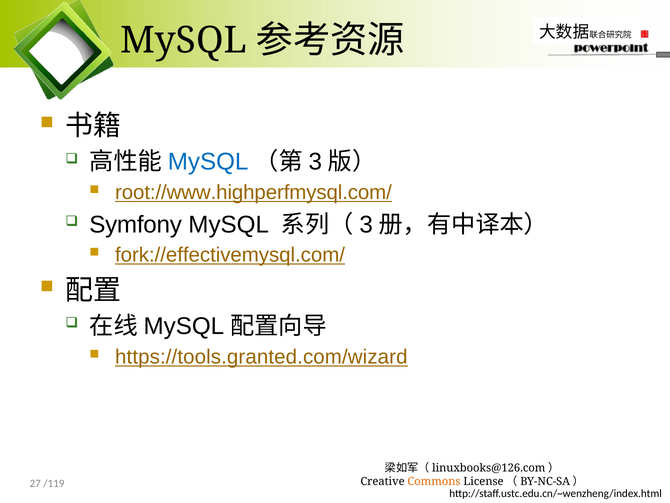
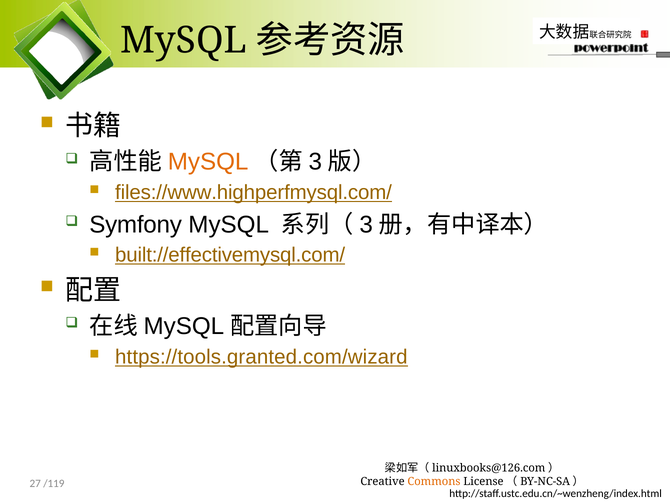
MySQL at (208, 162) colour: blue -> orange
root://www.highperfmysql.com/: root://www.highperfmysql.com/ -> files://www.highperfmysql.com/
fork://effectivemysql.com/: fork://effectivemysql.com/ -> built://effectivemysql.com/
